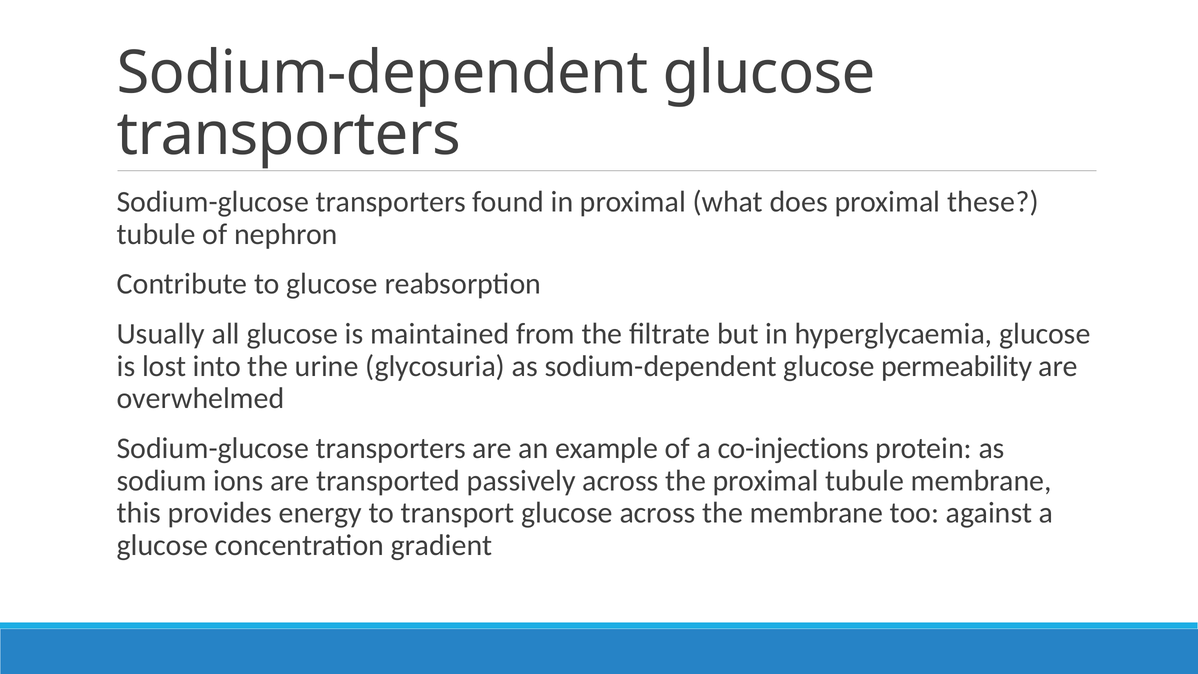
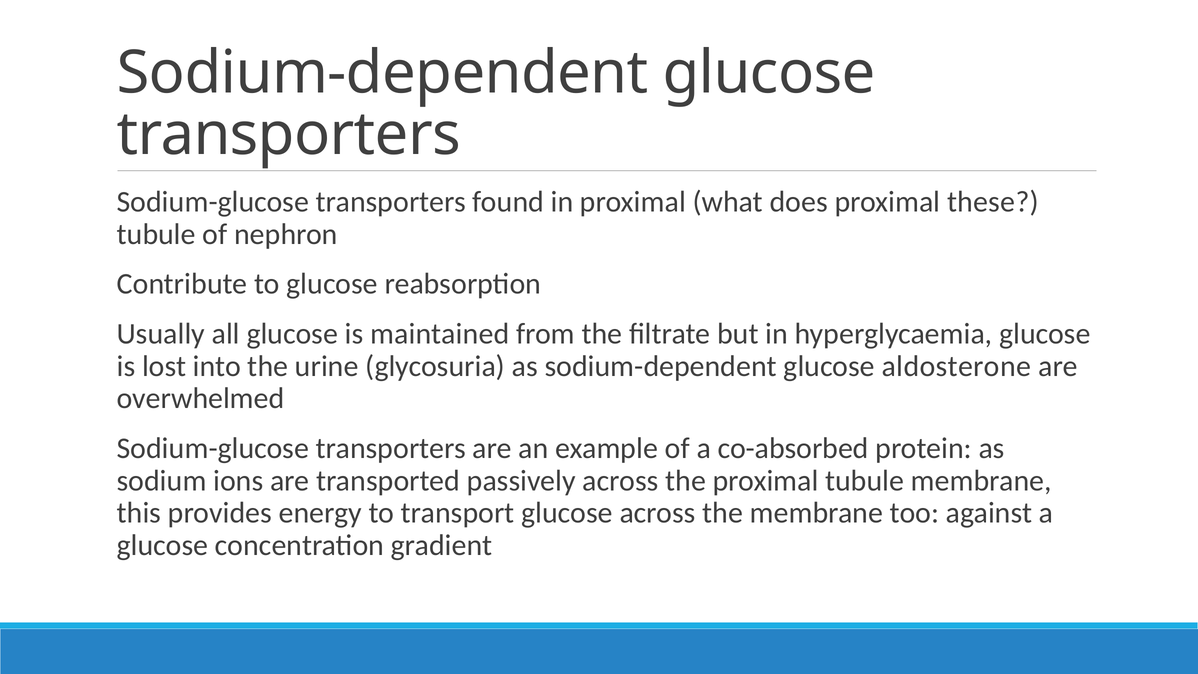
permeability: permeability -> aldosterone
co-injections: co-injections -> co-absorbed
